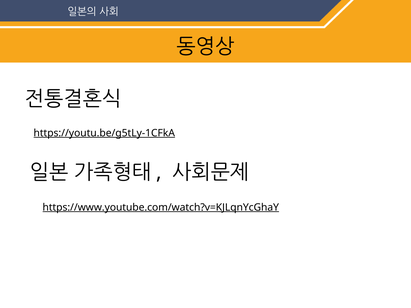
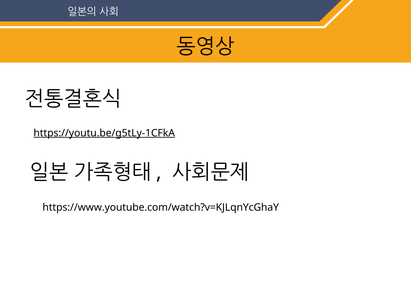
https://www.youtube.com/watch?v=KJLqnYcGhaY underline: present -> none
